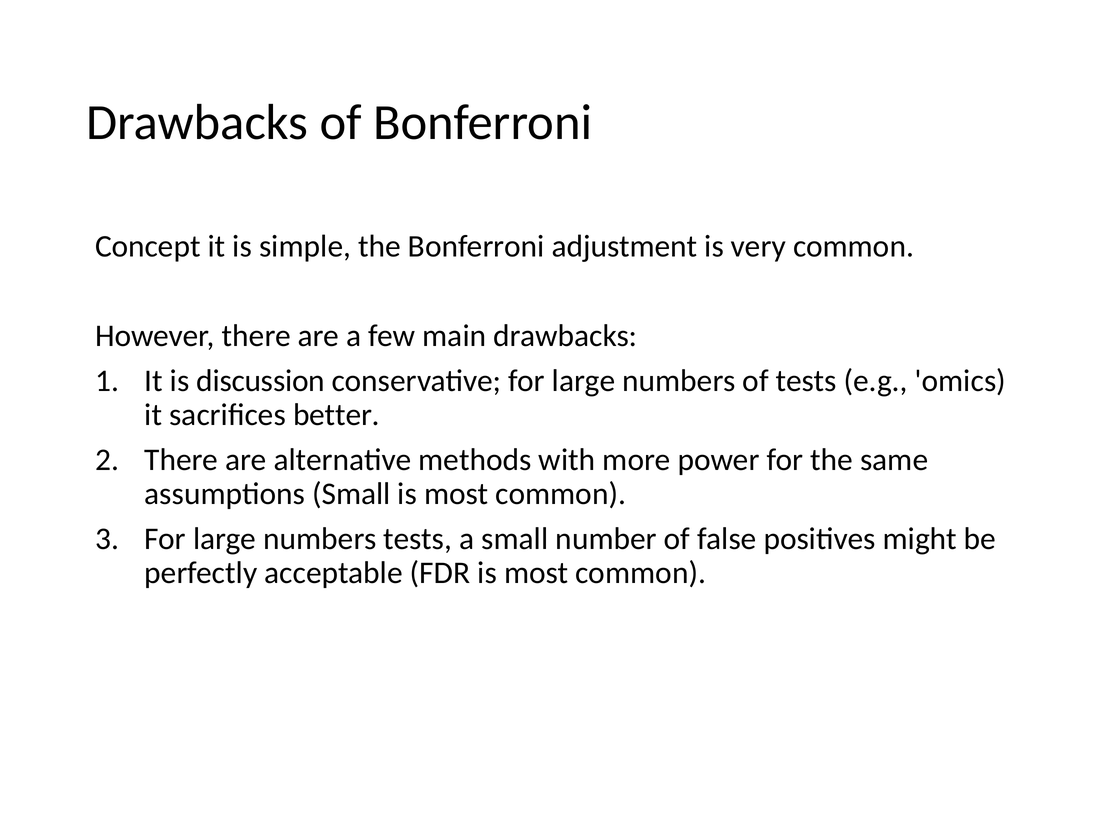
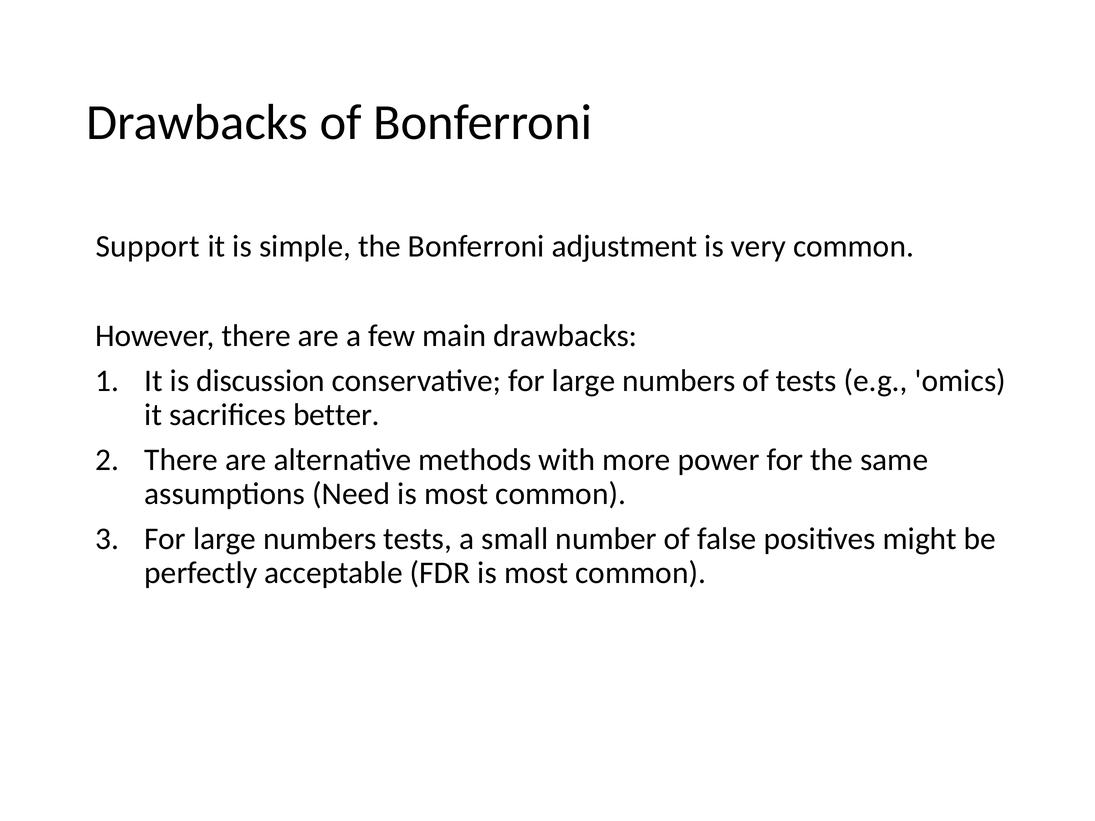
Concept: Concept -> Support
assumptions Small: Small -> Need
